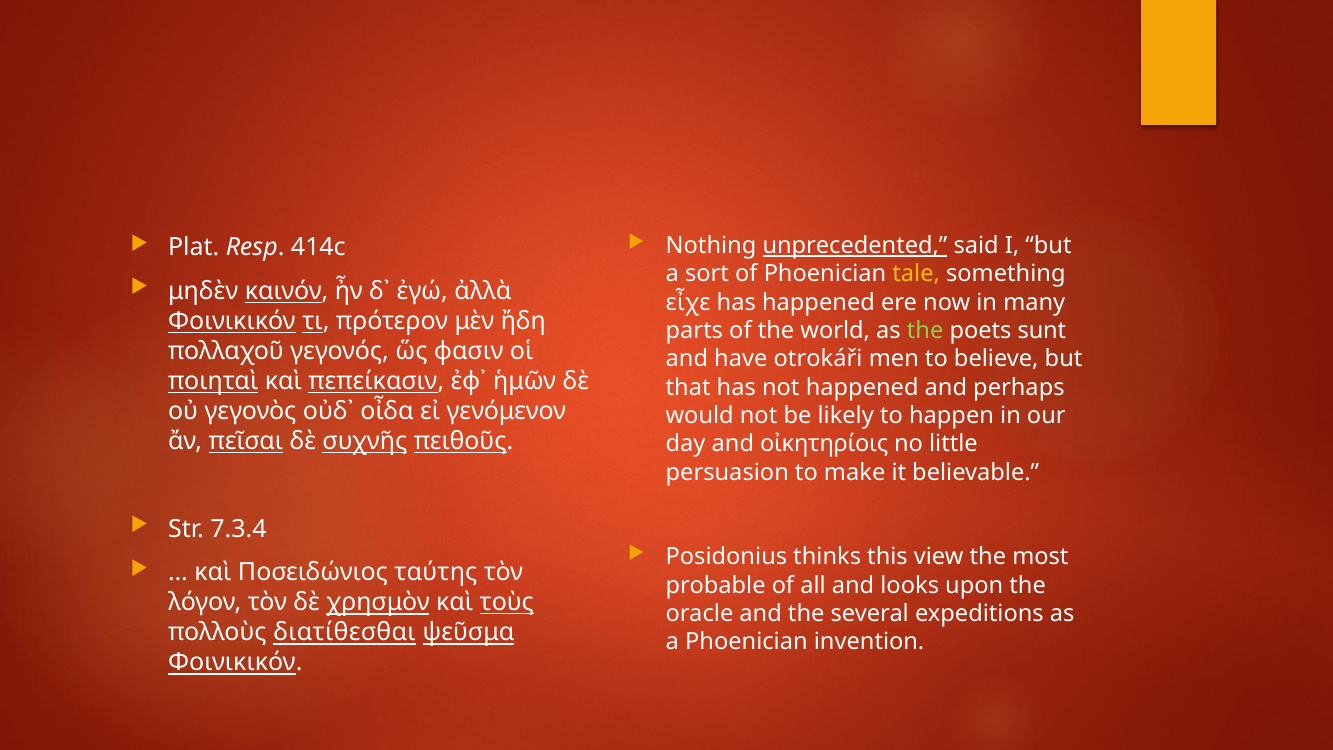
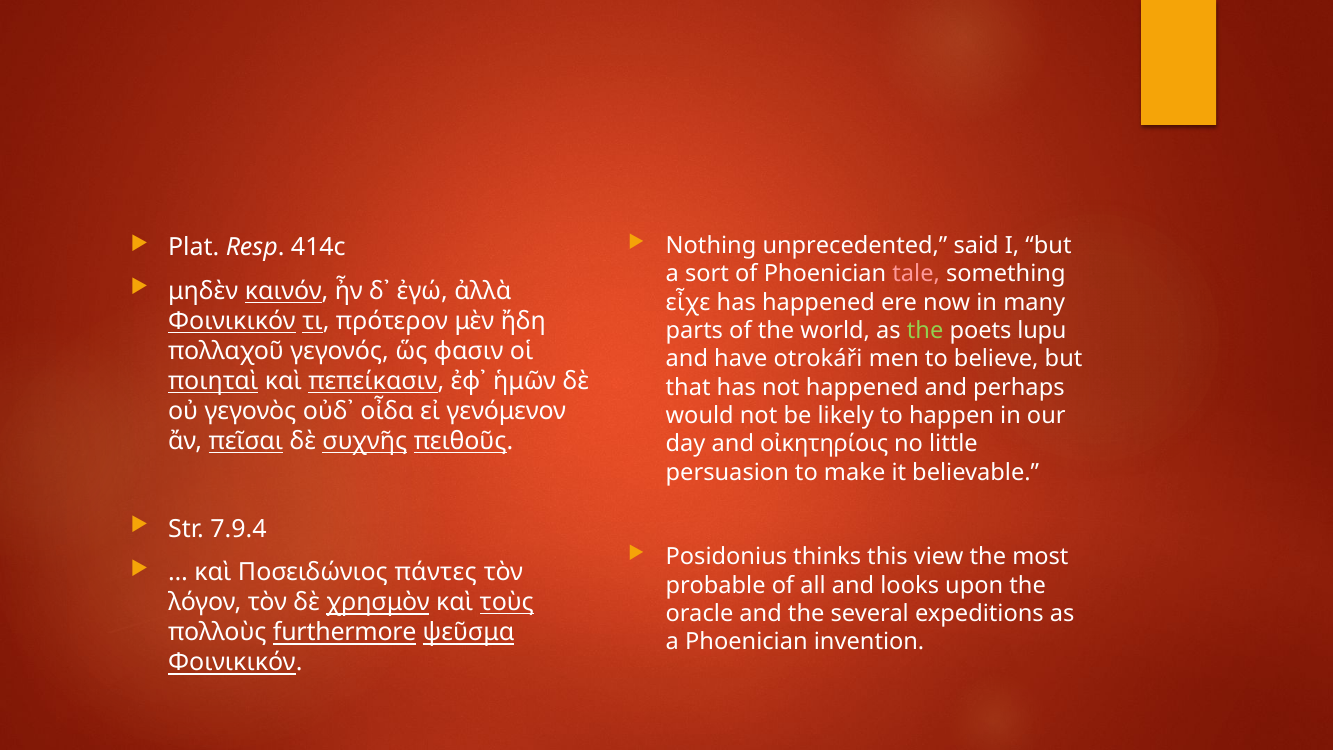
unprecedented underline: present -> none
tale colour: yellow -> pink
sunt: sunt -> lupu
7.3.4: 7.3.4 -> 7.9.4
ταύτης: ταύτης -> πάντες
διατίθεσθαι: διατίθεσθαι -> furthermore
